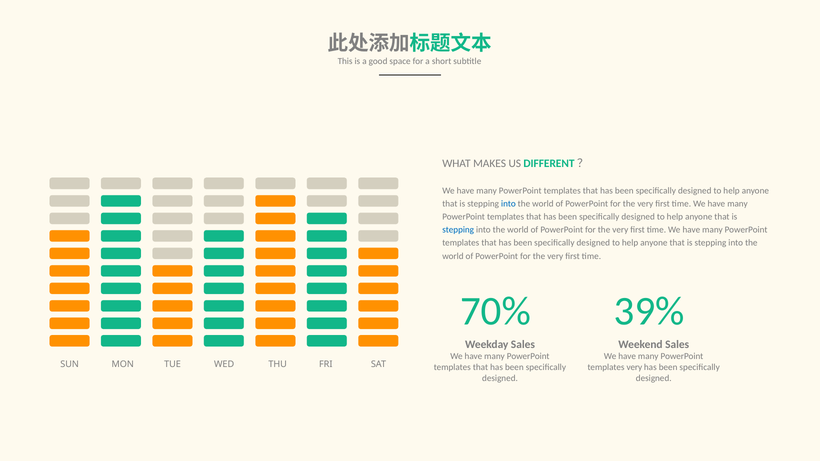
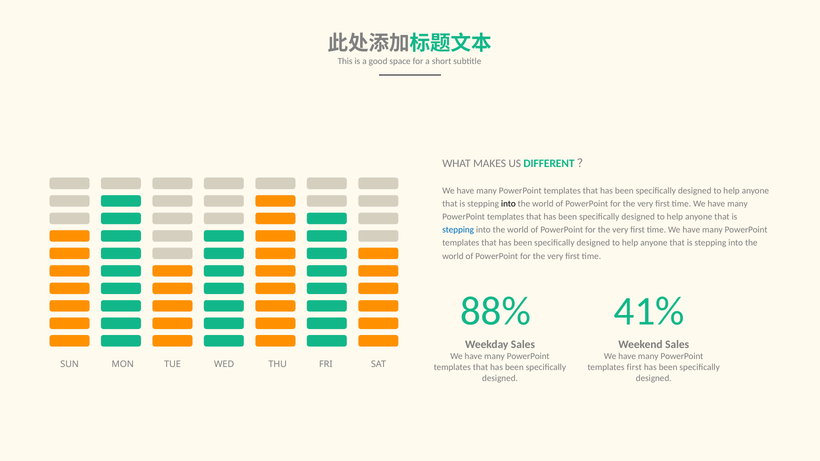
into at (508, 204) colour: blue -> black
70%: 70% -> 88%
39%: 39% -> 41%
templates very: very -> first
